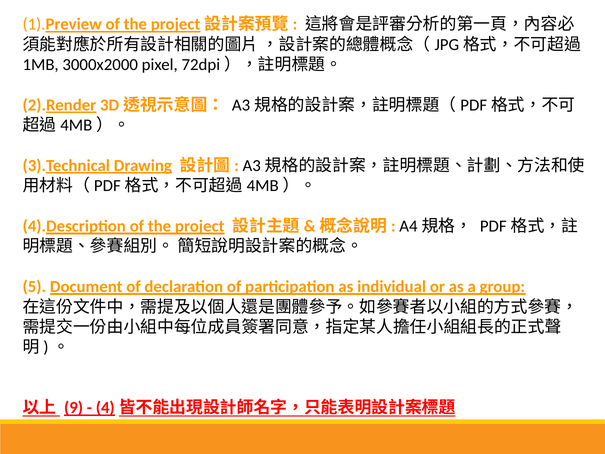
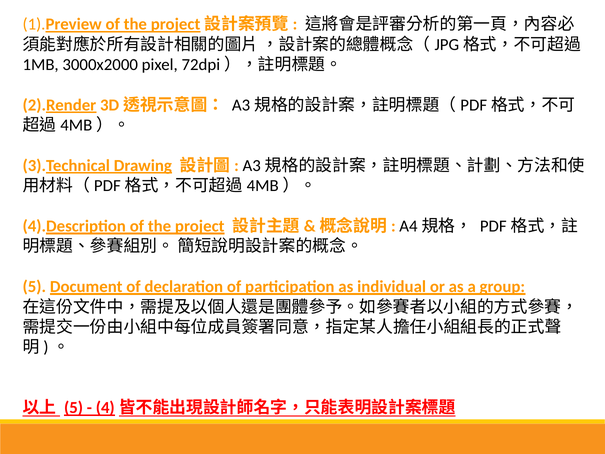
9 at (74, 408): 9 -> 5
